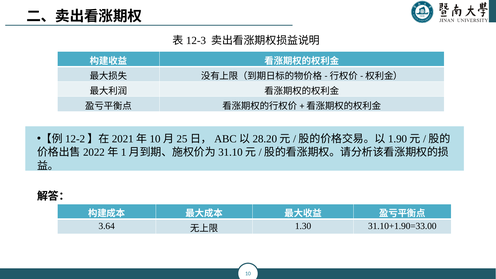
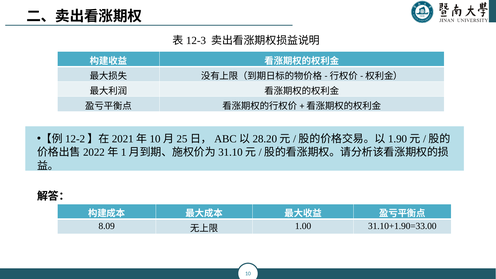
3.64: 3.64 -> 8.09
1.30: 1.30 -> 1.00
